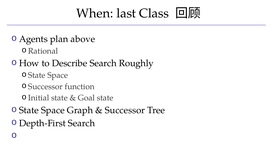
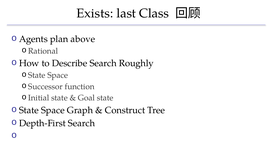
When: When -> Exists
Successor at (125, 110): Successor -> Construct
